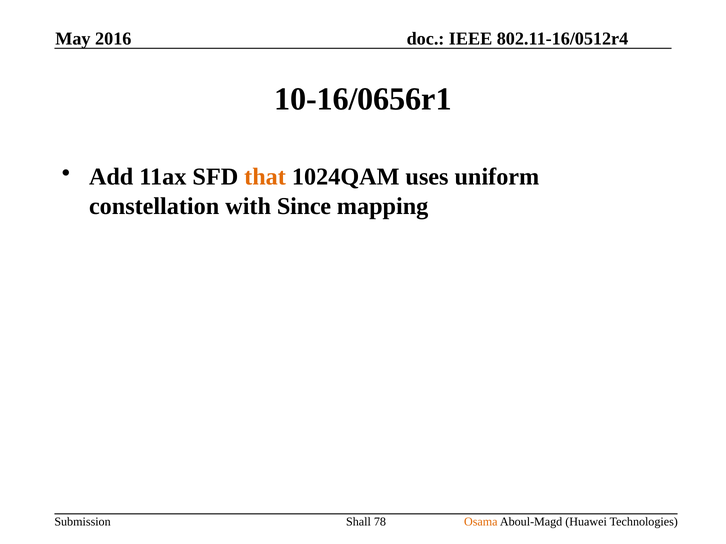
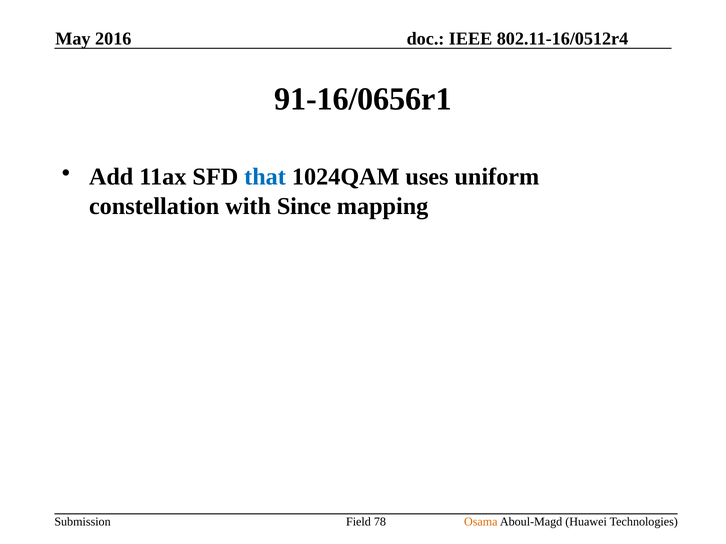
10-16/0656r1: 10-16/0656r1 -> 91-16/0656r1
that colour: orange -> blue
Shall: Shall -> Field
